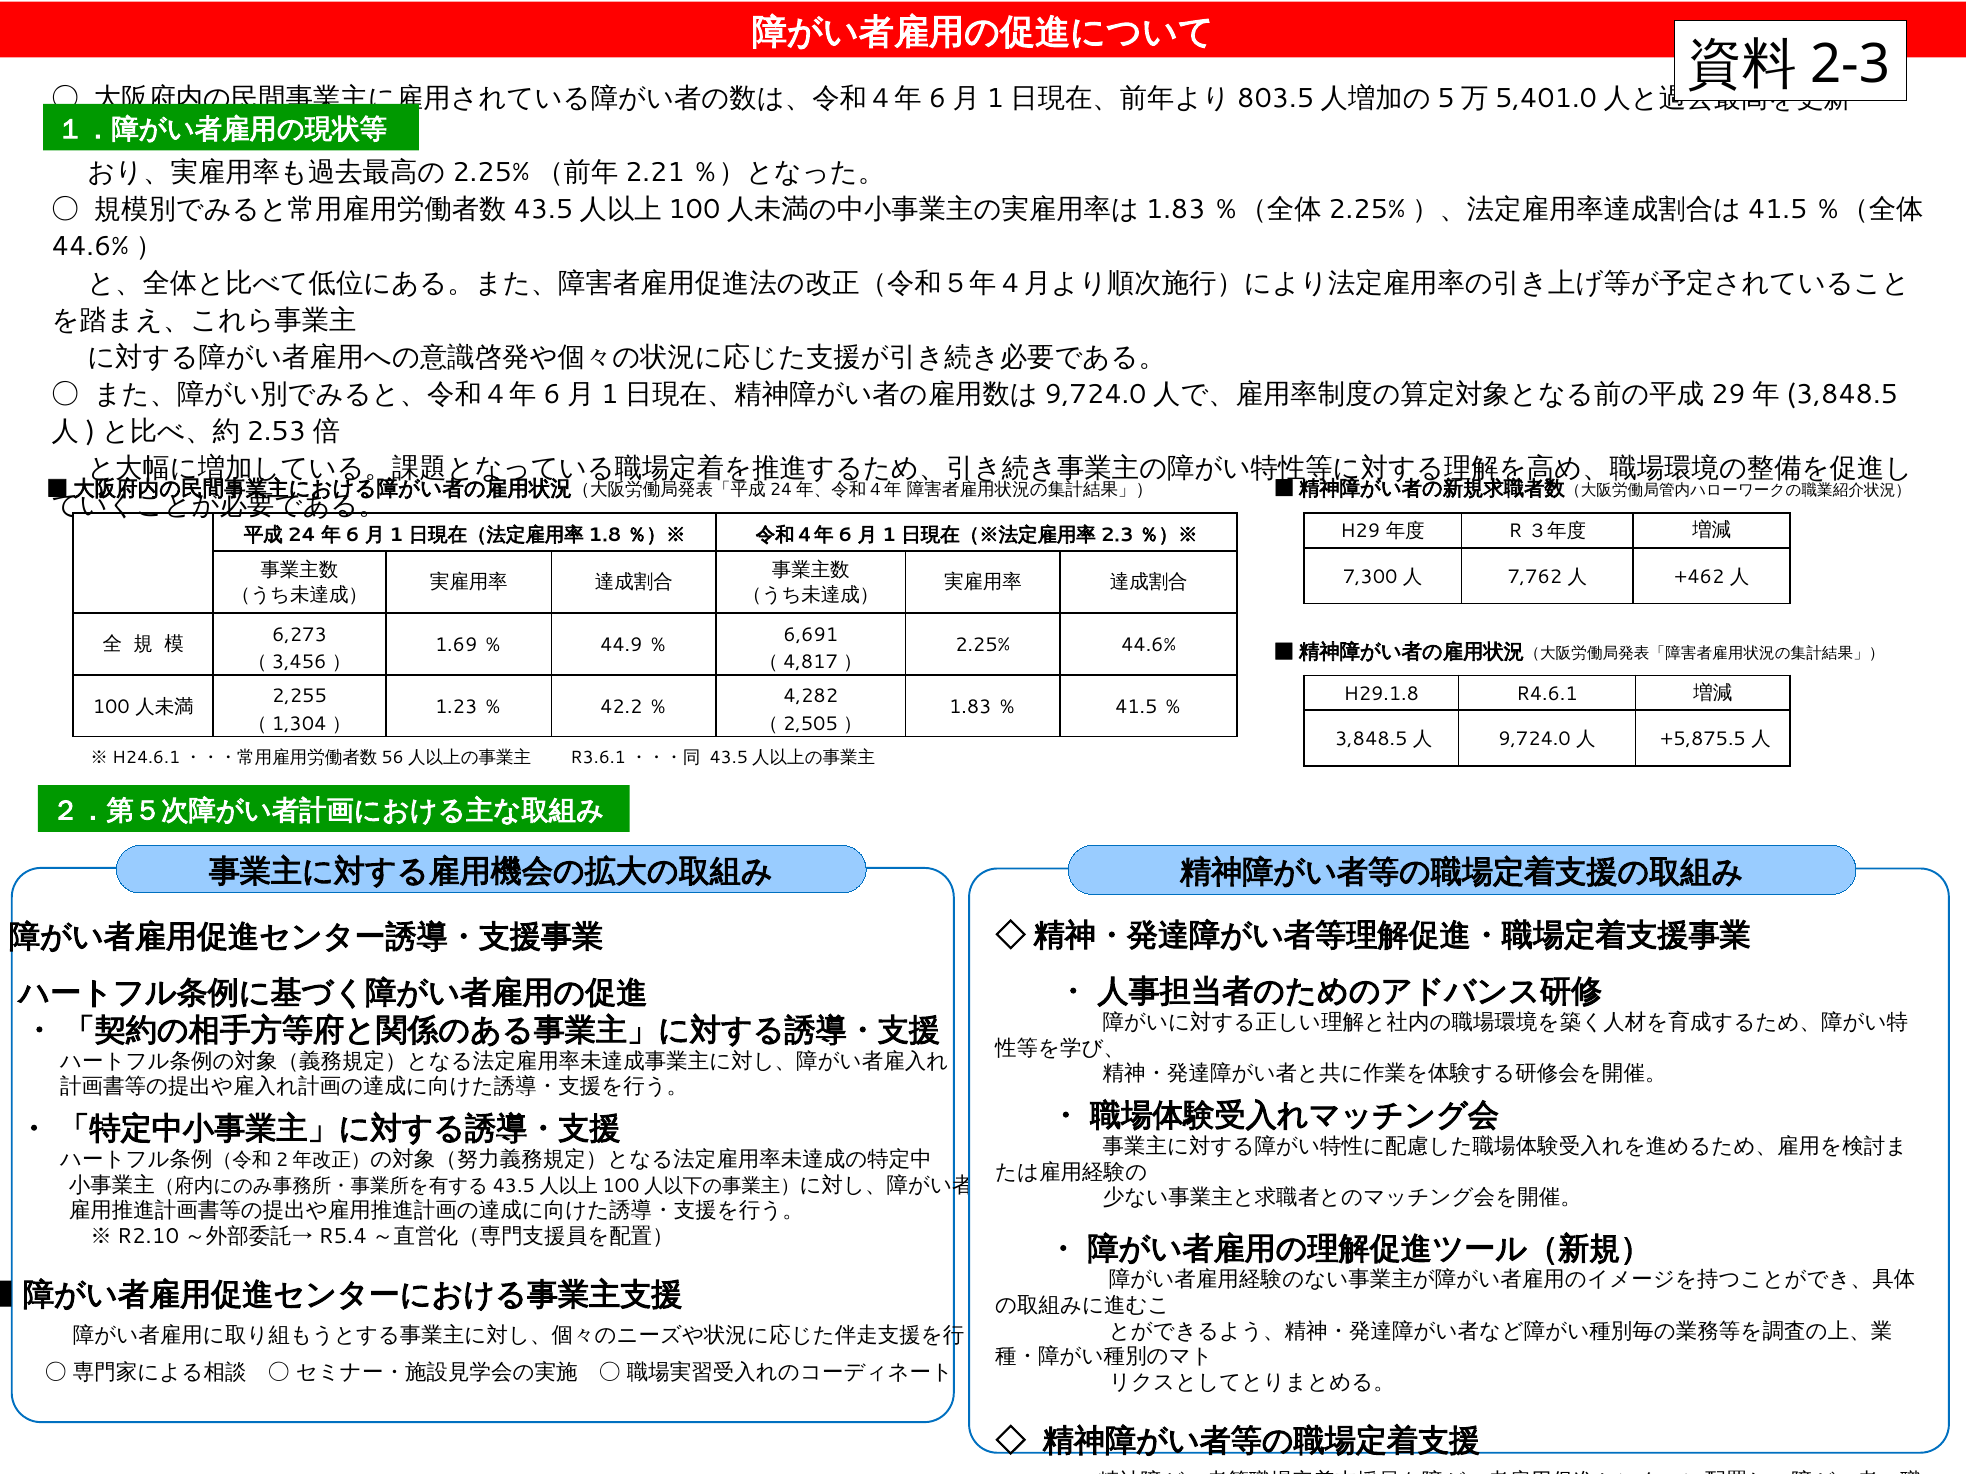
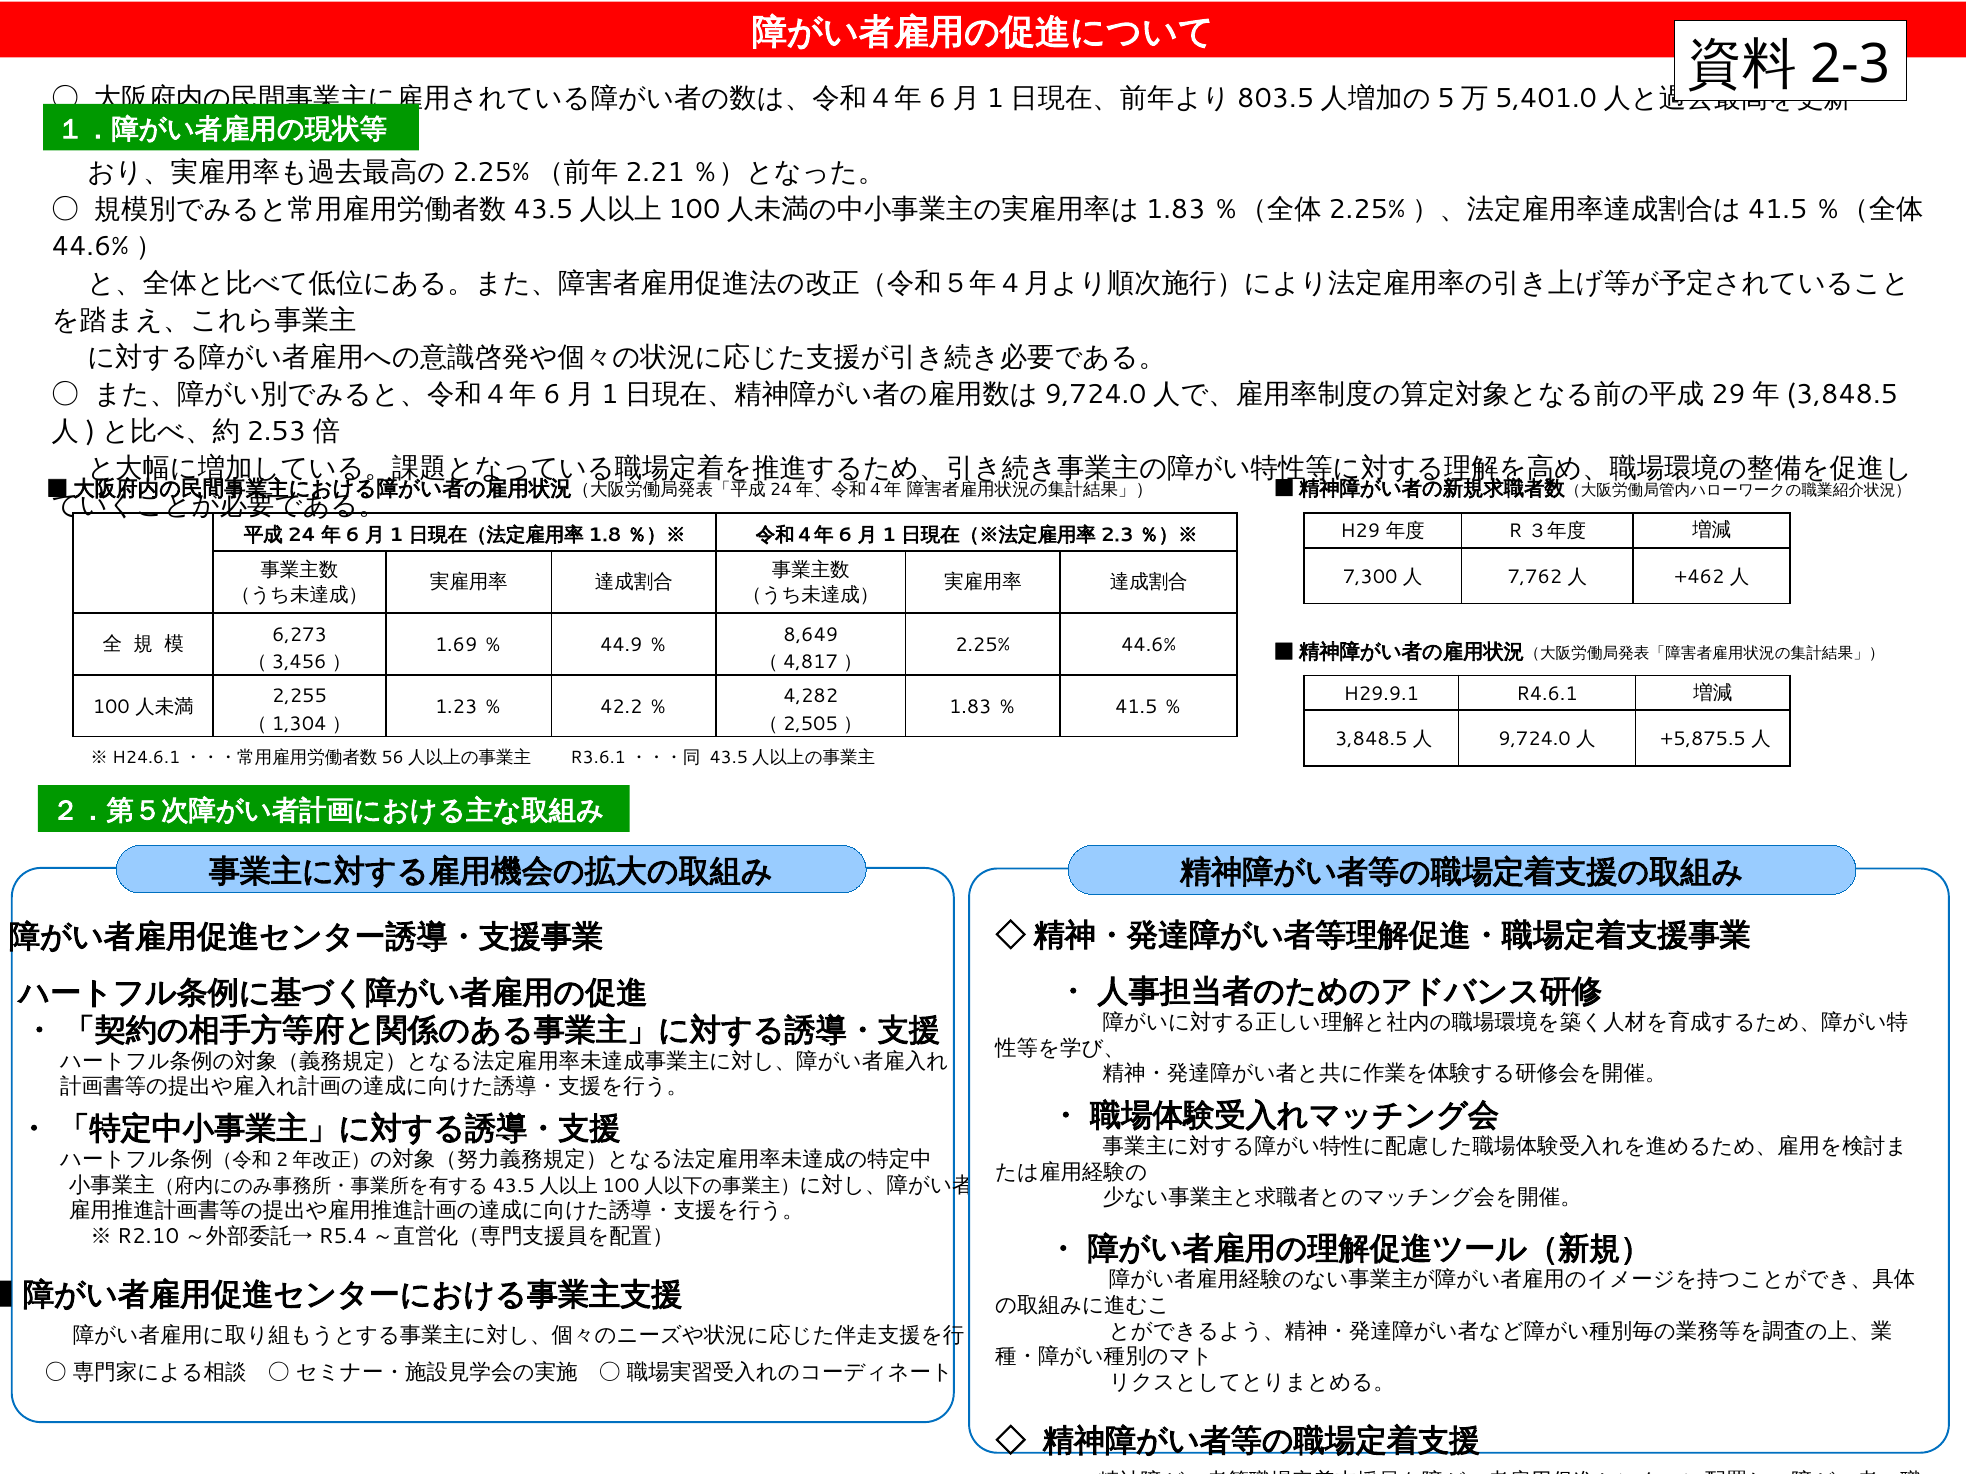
6,691: 6,691 -> 8,649
H29.1.8: H29.1.8 -> H29.9.1
